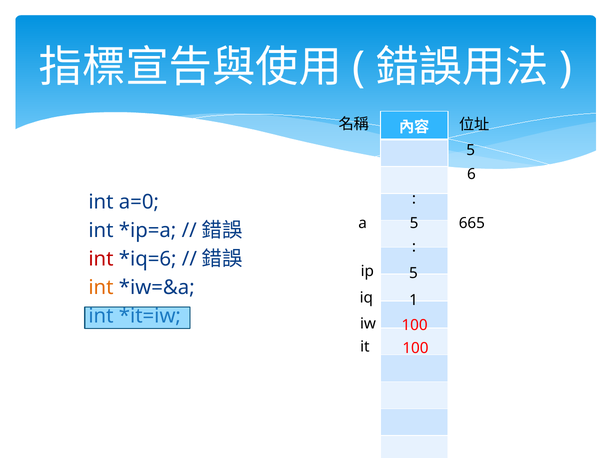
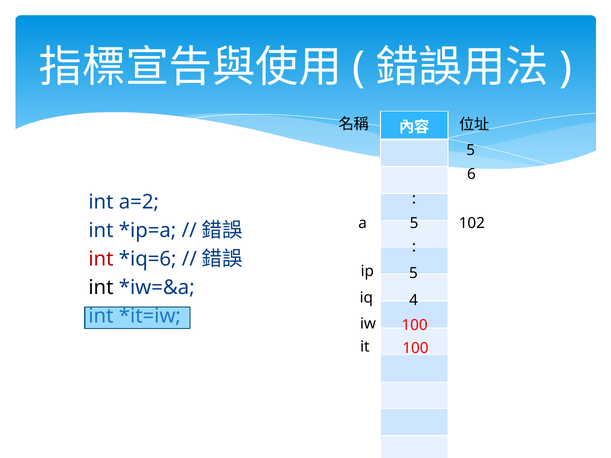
a=0: a=0 -> a=2
665: 665 -> 102
int at (101, 288) colour: orange -> black
1: 1 -> 4
